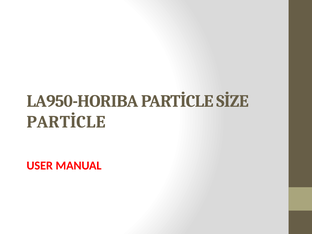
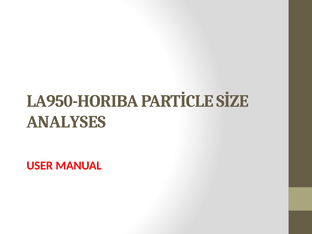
PARTİCLE at (66, 122): PARTİCLE -> ANALYSES
